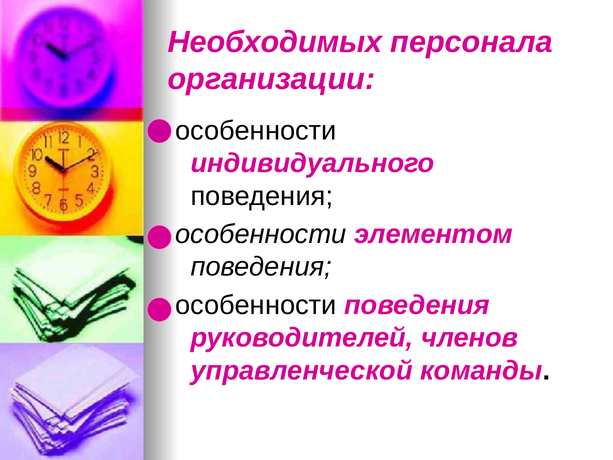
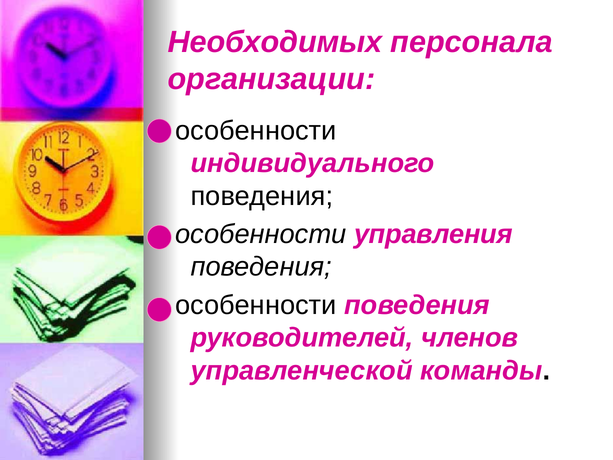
элементом: элементом -> управления
